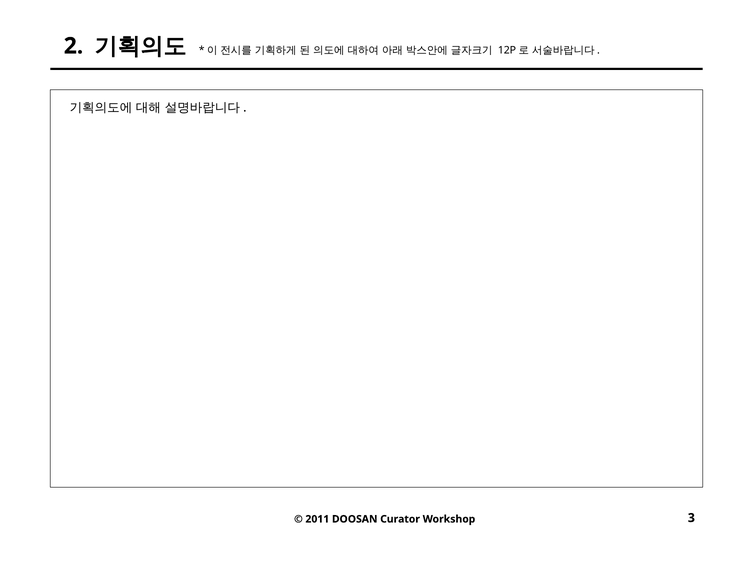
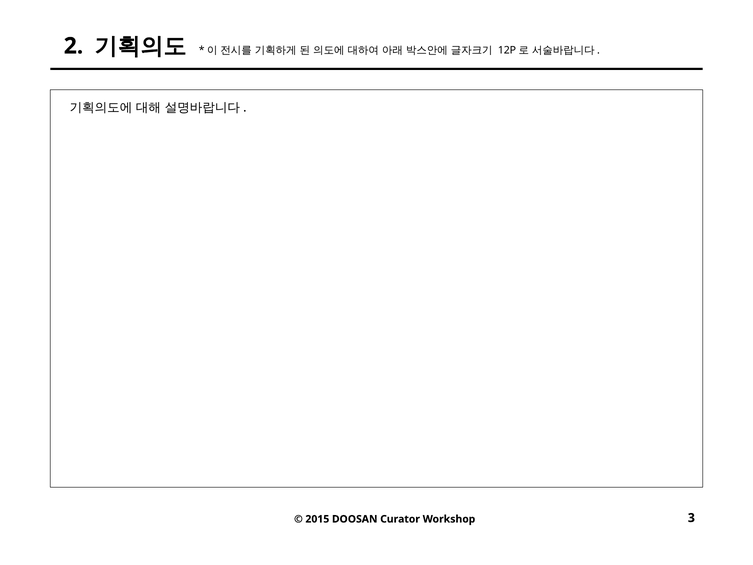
2011: 2011 -> 2015
